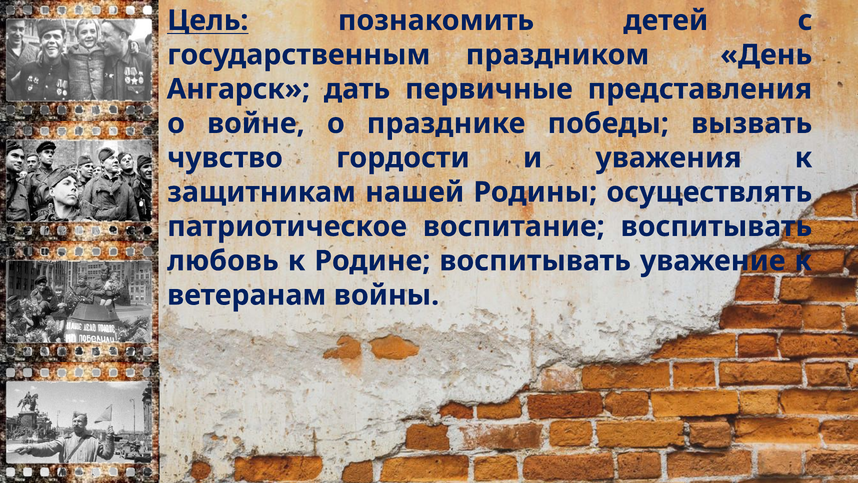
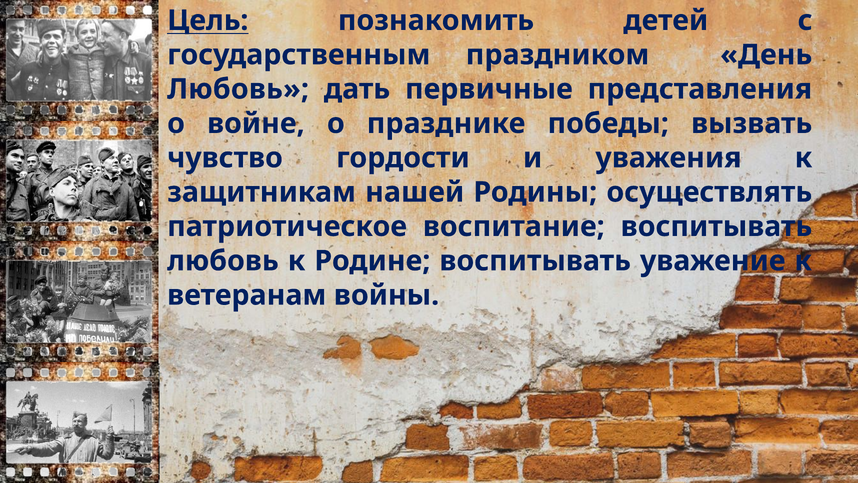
Ангарск at (238, 89): Ангарск -> Любовь
